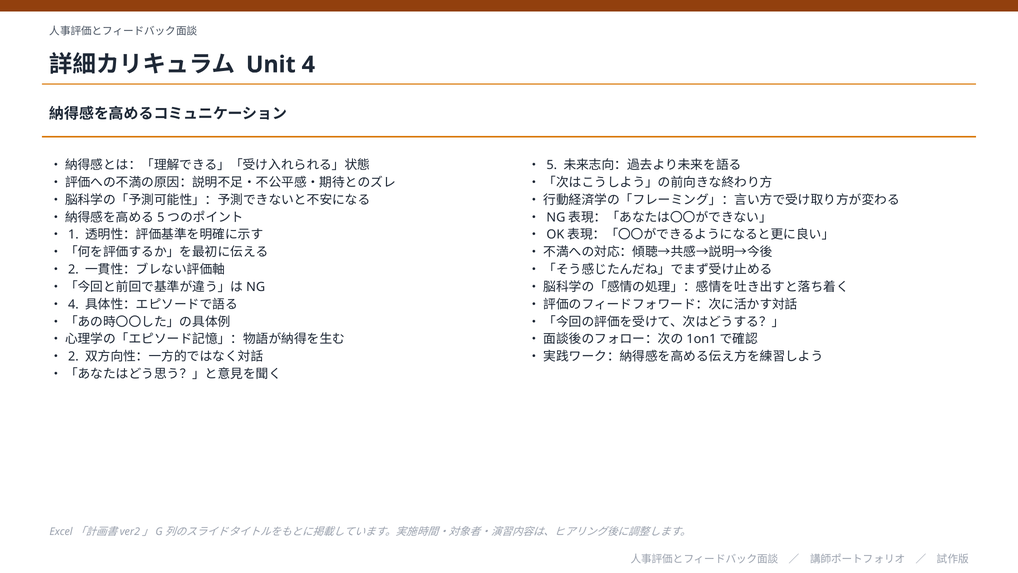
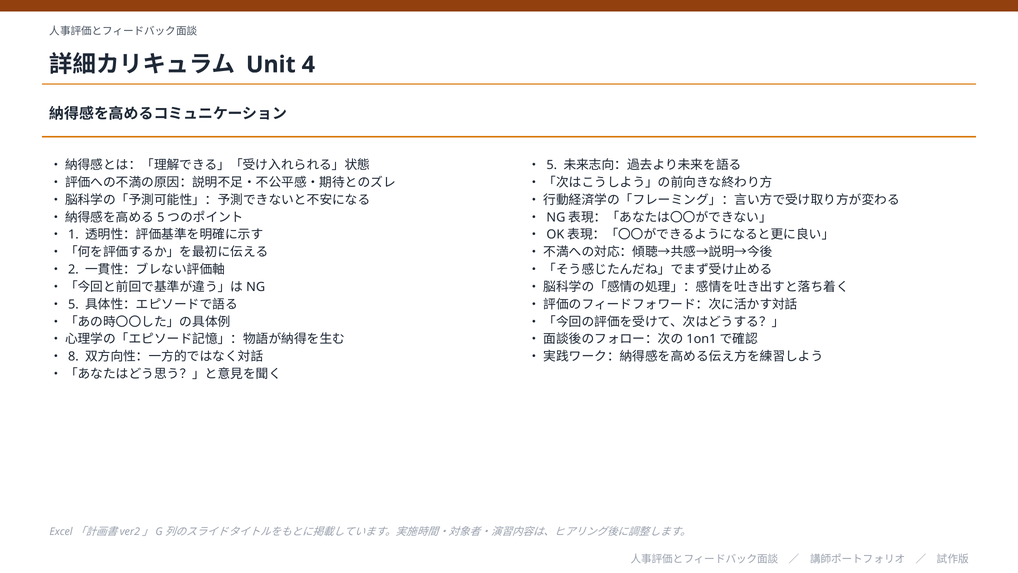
4 at (73, 304): 4 -> 5
2 at (73, 356): 2 -> 8
